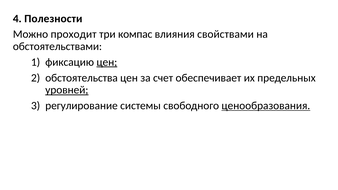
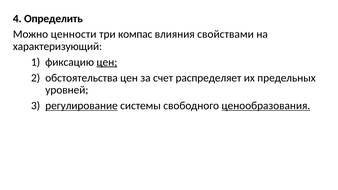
Полезности: Полезности -> Определить
проходит: проходит -> ценности
обстоятельствами: обстоятельствами -> характеризующий
обеспечивает: обеспечивает -> распределяет
уровней underline: present -> none
регулирование underline: none -> present
